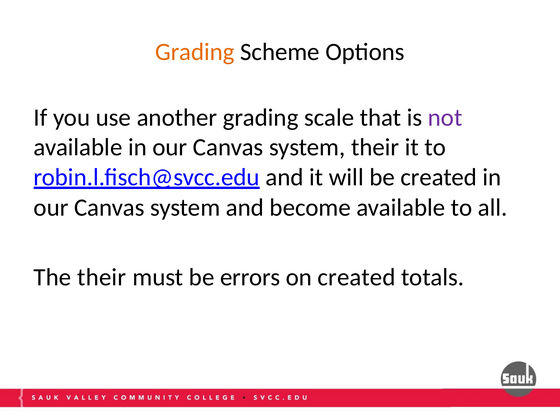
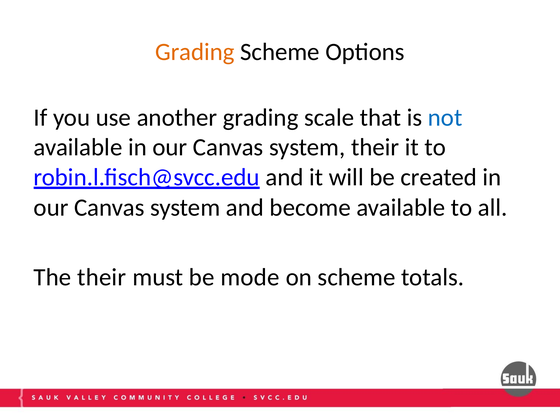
not colour: purple -> blue
errors: errors -> mode
on created: created -> scheme
